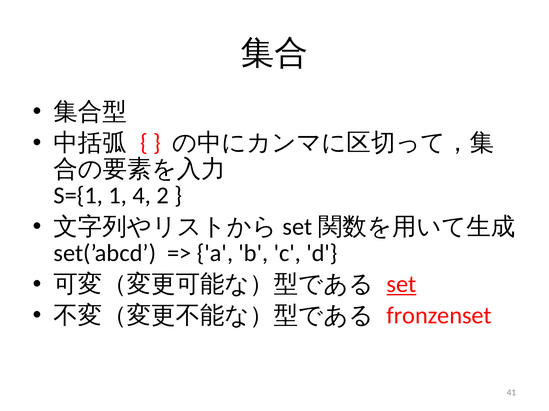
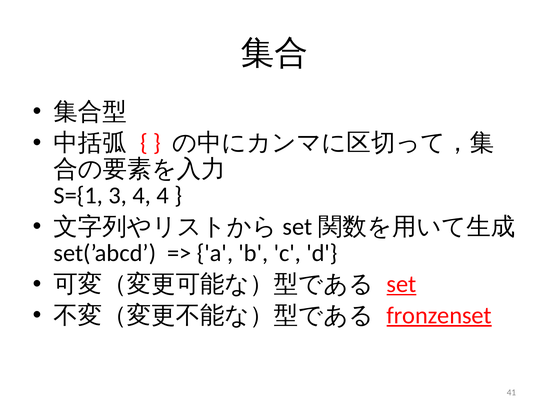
1: 1 -> 3
4 2: 2 -> 4
fronzenset underline: none -> present
